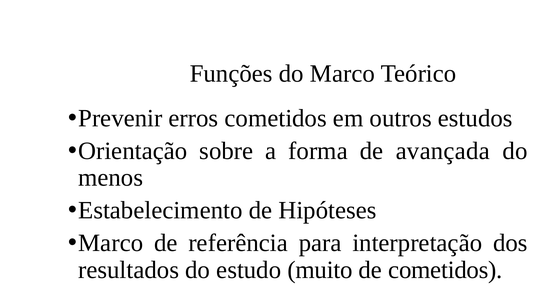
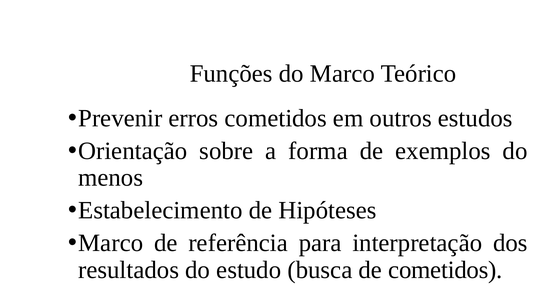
avançada: avançada -> exemplos
muito: muito -> busca
